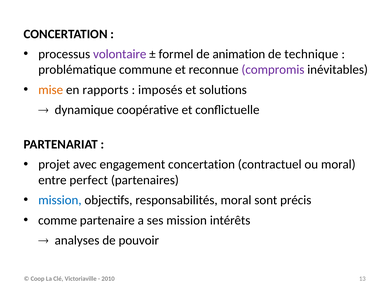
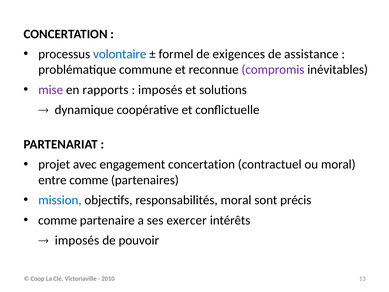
volontaire colour: purple -> blue
animation: animation -> exigences
technique: technique -> assistance
mise colour: orange -> purple
entre perfect: perfect -> comme
ses mission: mission -> exercer
analyses at (77, 240): analyses -> imposés
